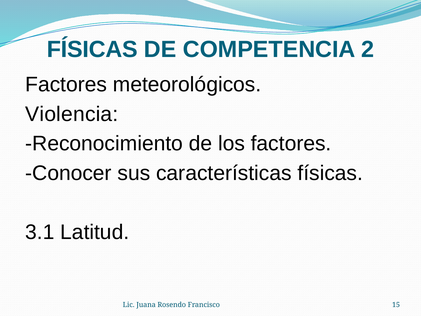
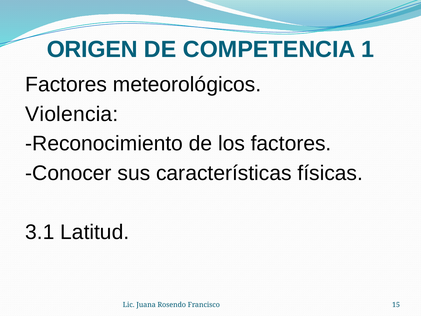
FÍSICAS at (92, 49): FÍSICAS -> ORIGEN
2: 2 -> 1
